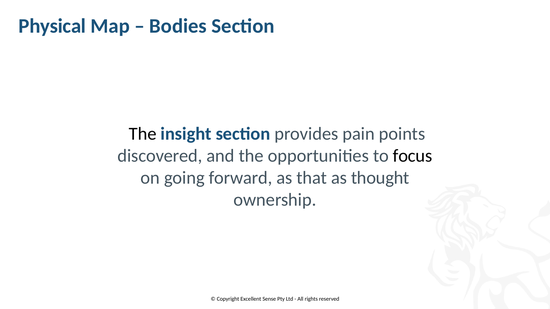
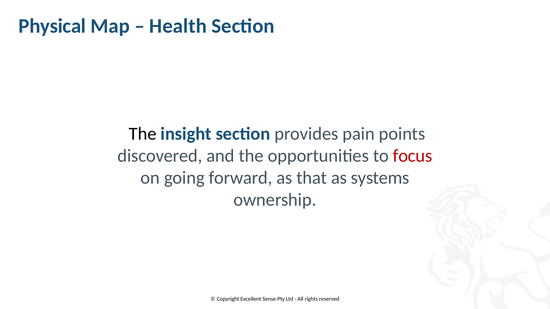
Bodies: Bodies -> Health
focus colour: black -> red
thought: thought -> systems
